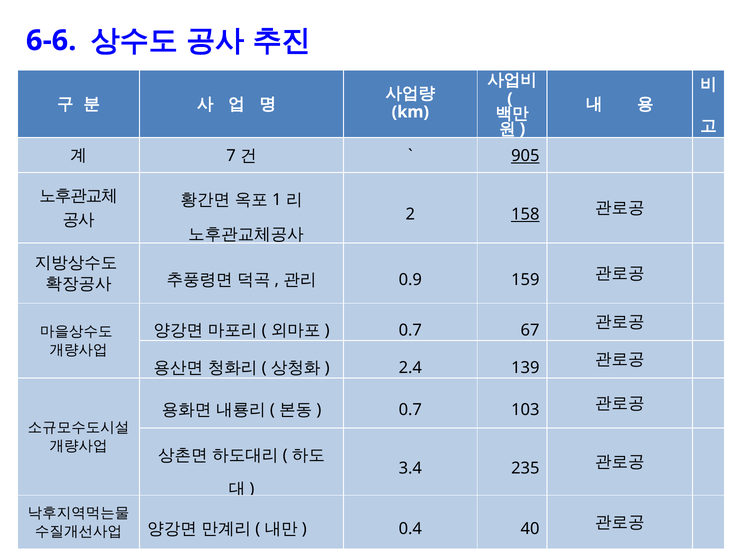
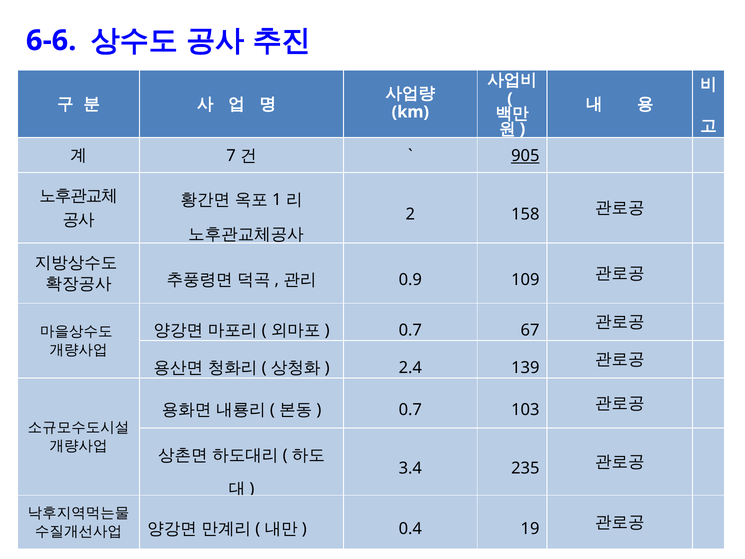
158 underline: present -> none
159: 159 -> 109
40: 40 -> 19
